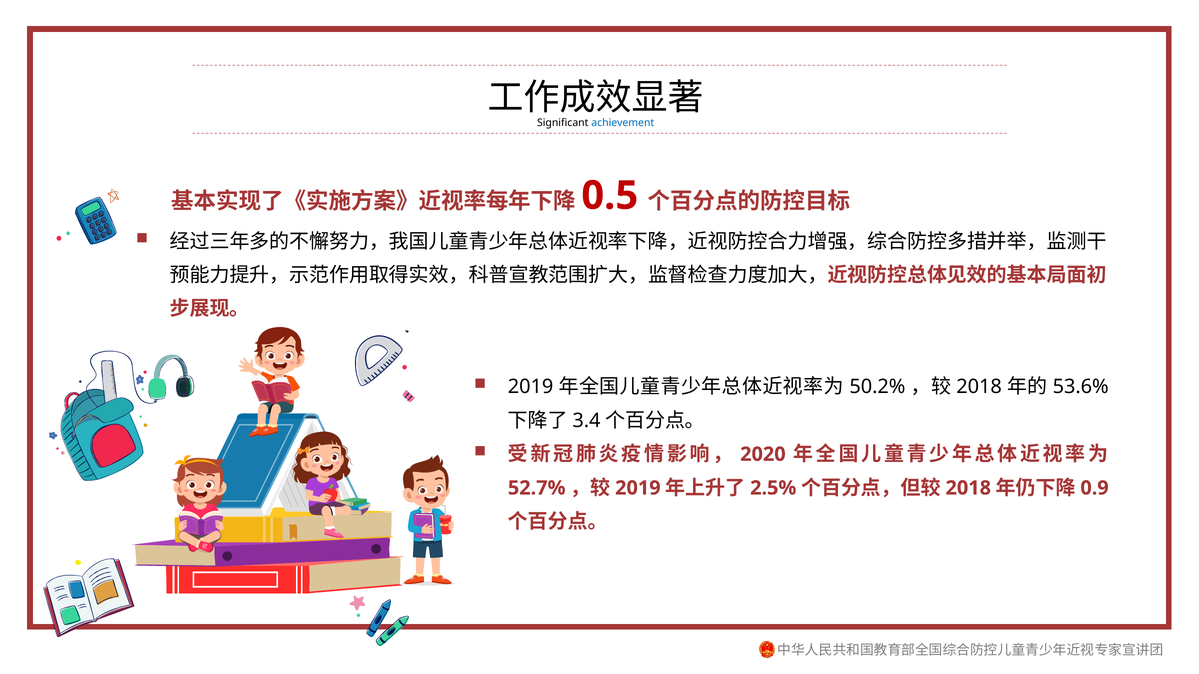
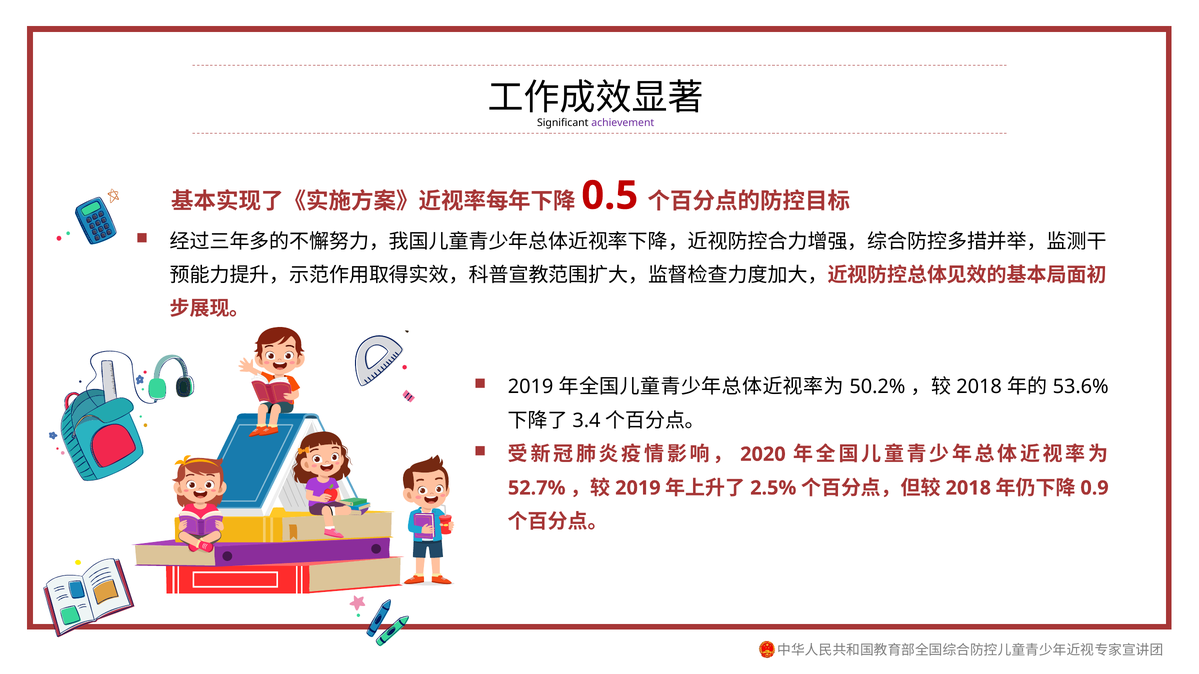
achievement colour: blue -> purple
